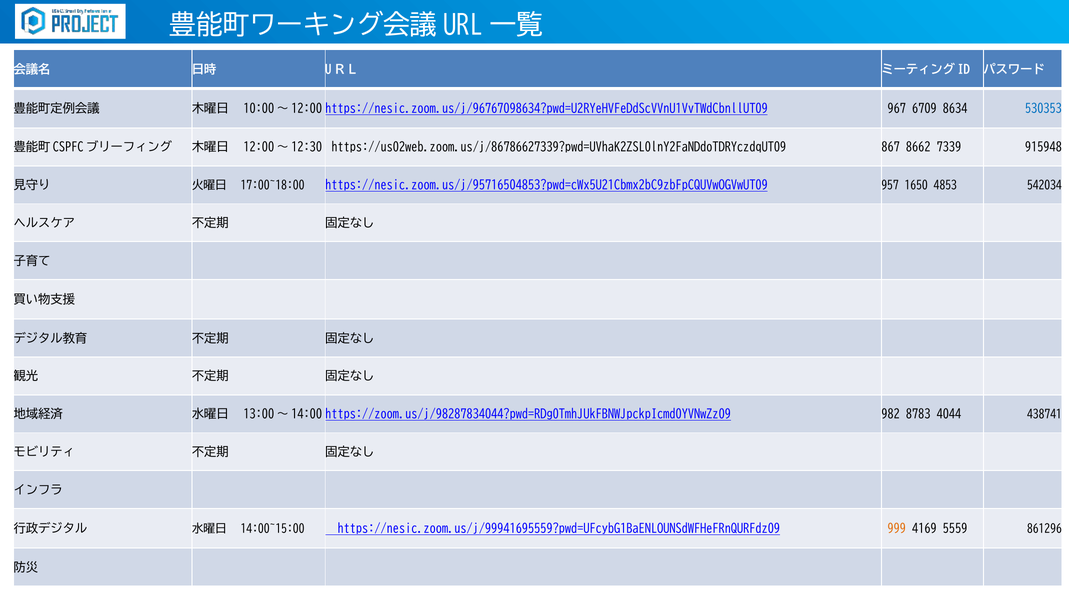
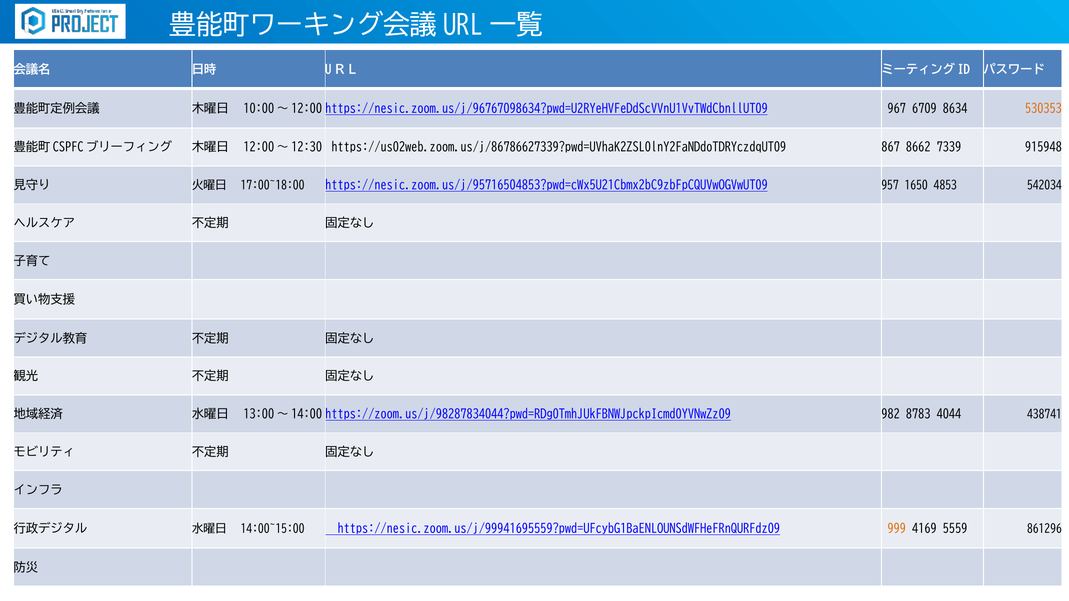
530353 colour: blue -> orange
